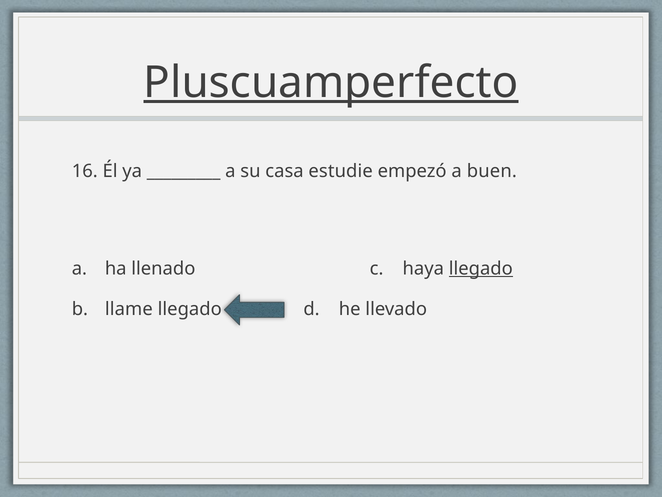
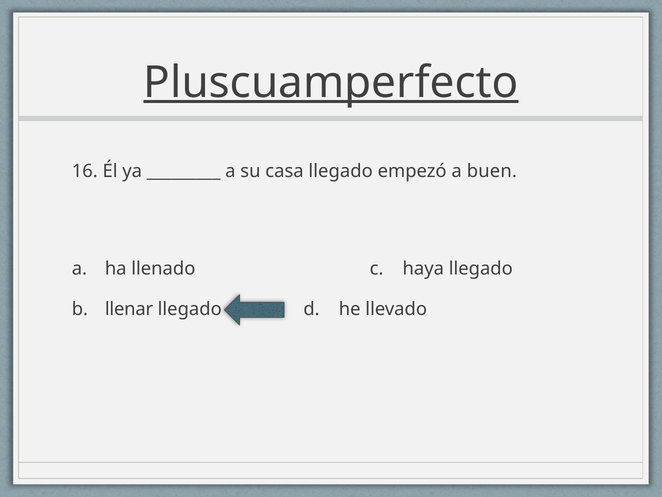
casa estudie: estudie -> llegado
llegado at (481, 268) underline: present -> none
llame: llame -> llenar
